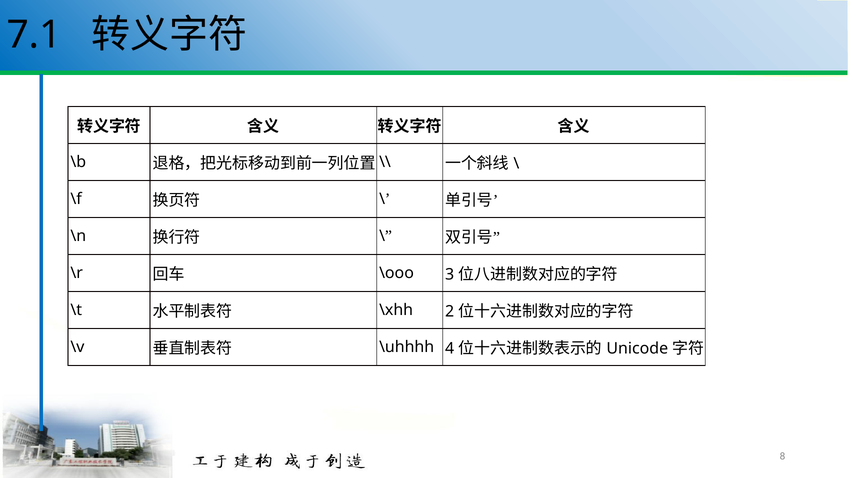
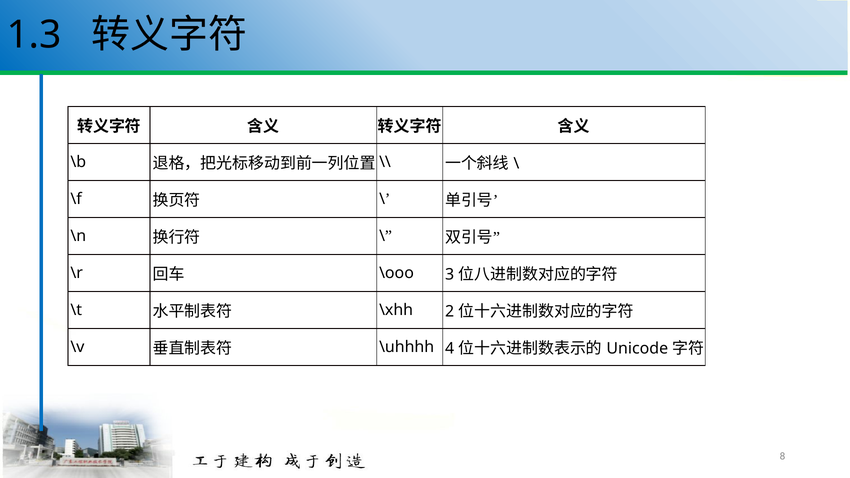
7.1: 7.1 -> 1.3
